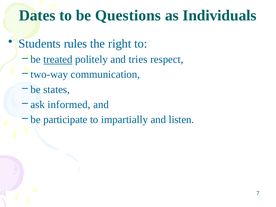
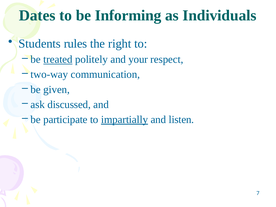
Questions: Questions -> Informing
tries: tries -> your
states: states -> given
informed: informed -> discussed
impartially underline: none -> present
